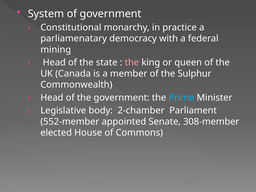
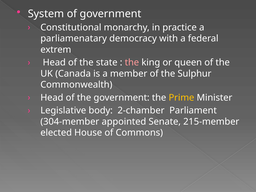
mining: mining -> extrem
Prime colour: light blue -> yellow
552-member: 552-member -> 304-member
308-member: 308-member -> 215-member
